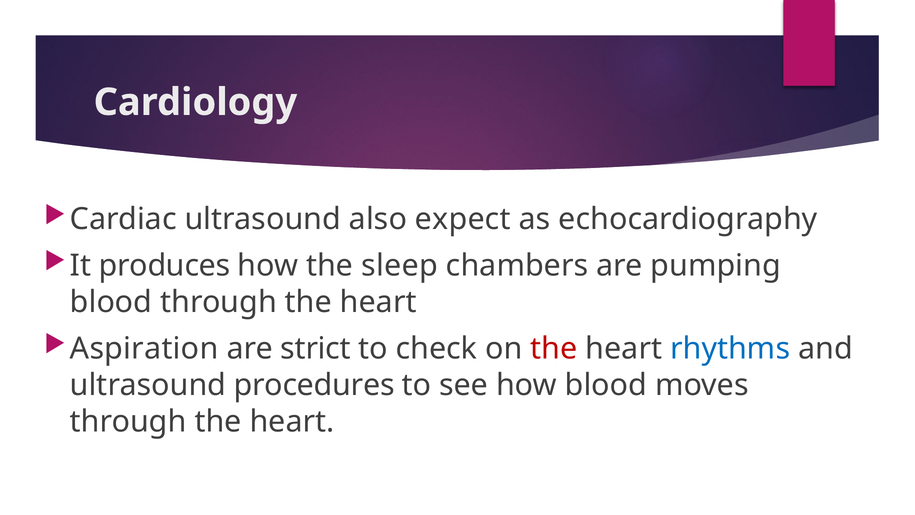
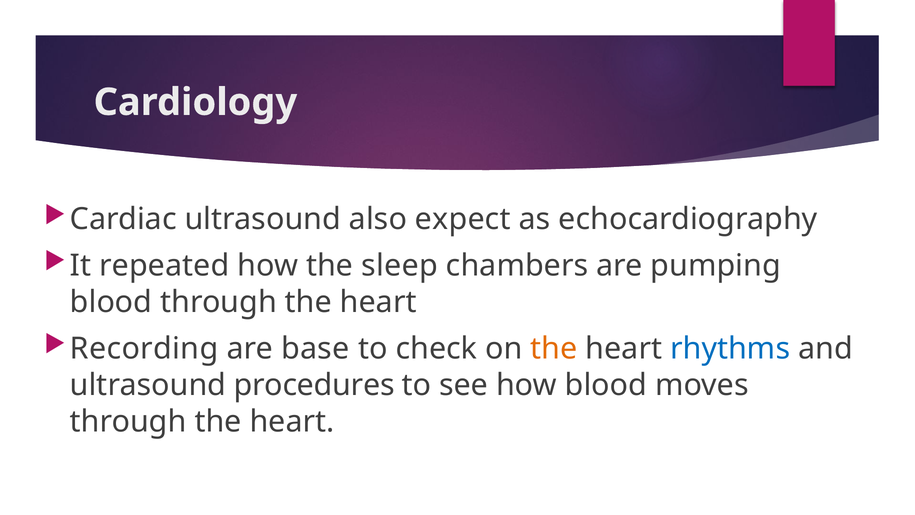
produces: produces -> repeated
Aspiration: Aspiration -> Recording
strict: strict -> base
the at (554, 348) colour: red -> orange
